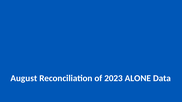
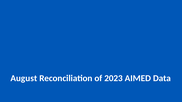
ALONE: ALONE -> AIMED
